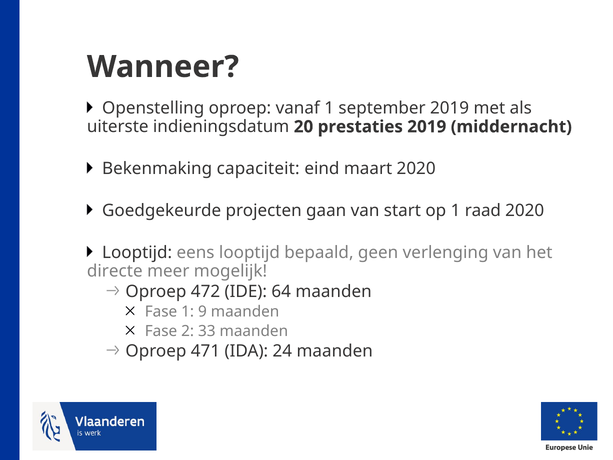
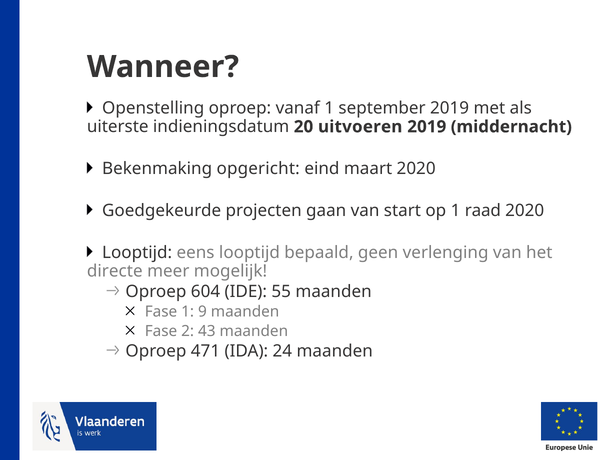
prestaties: prestaties -> uitvoeren
capaciteit: capaciteit -> opgericht
472: 472 -> 604
64: 64 -> 55
33: 33 -> 43
